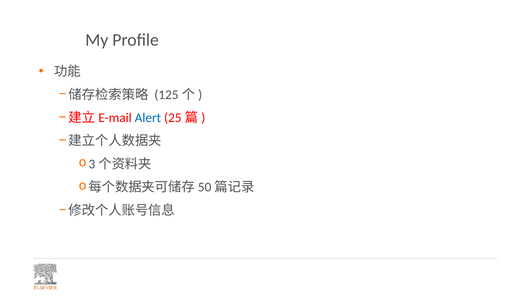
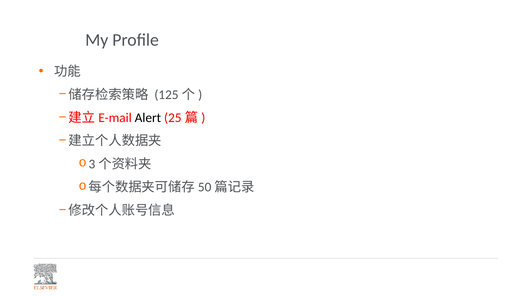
Alert colour: blue -> black
